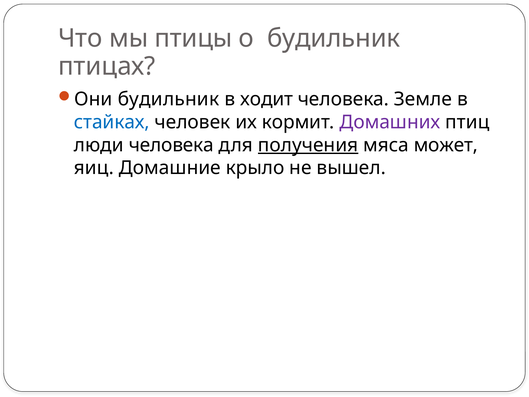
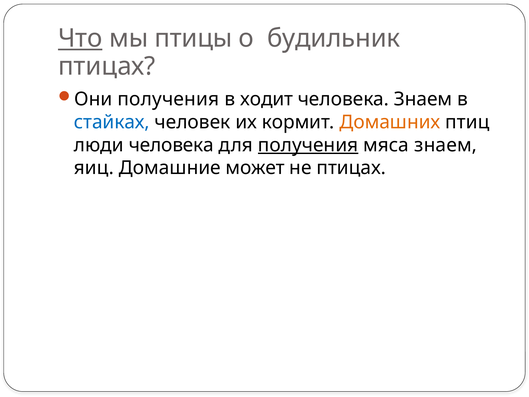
Что underline: none -> present
Они будильник: будильник -> получения
человека Земле: Земле -> Знаем
Домашних colour: purple -> orange
мяса может: может -> знаем
крыло: крыло -> может
не вышел: вышел -> птицах
